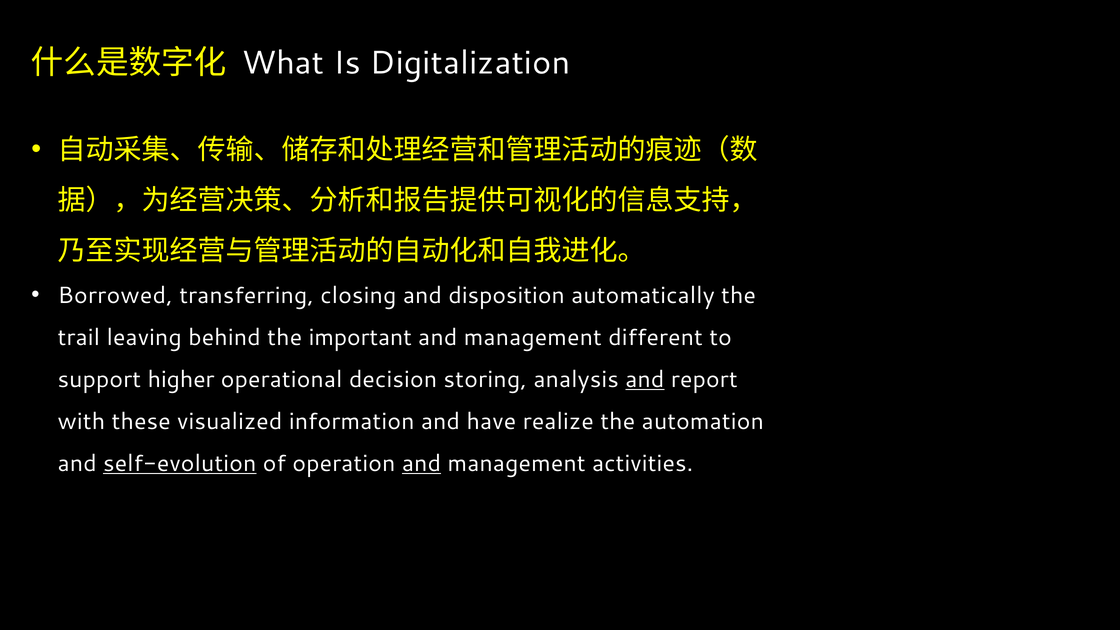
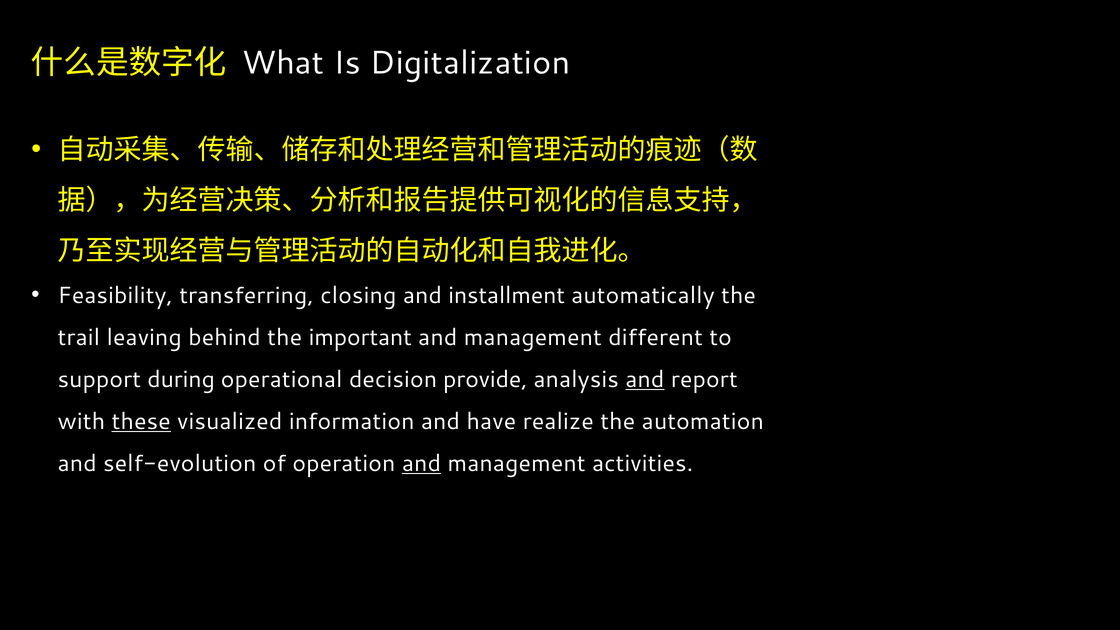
Borrowed: Borrowed -> Feasibility
disposition: disposition -> installment
higher: higher -> during
storing: storing -> provide
these underline: none -> present
self-evolution underline: present -> none
